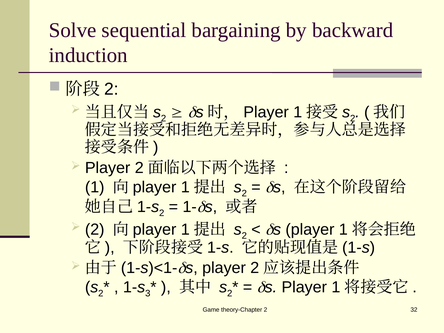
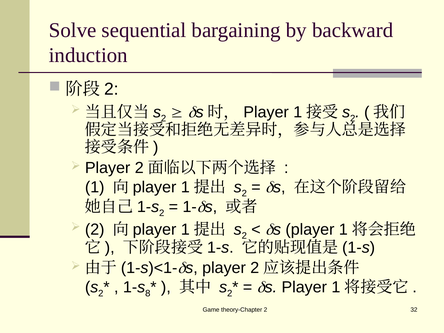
3: 3 -> 8
